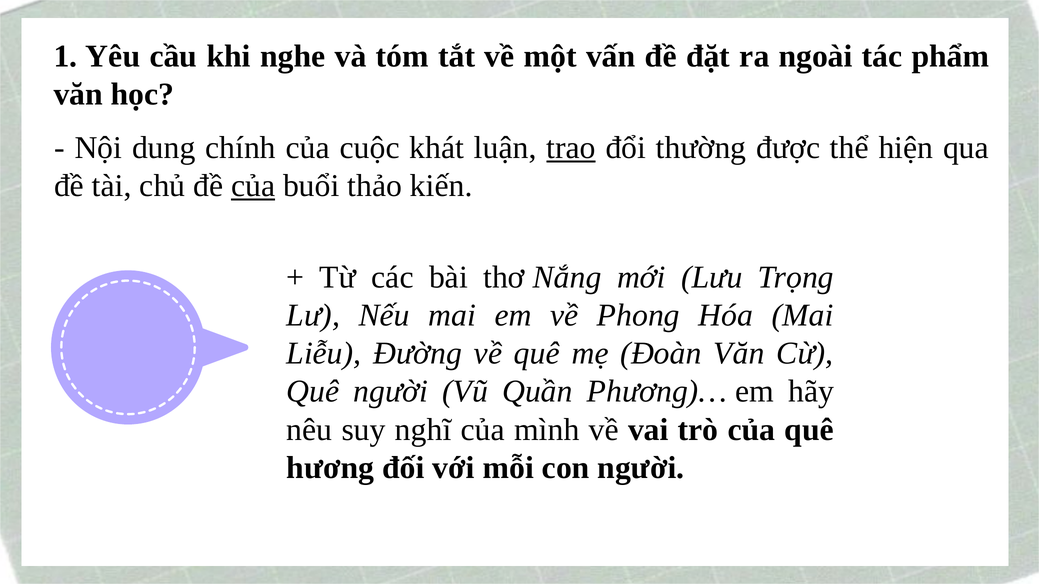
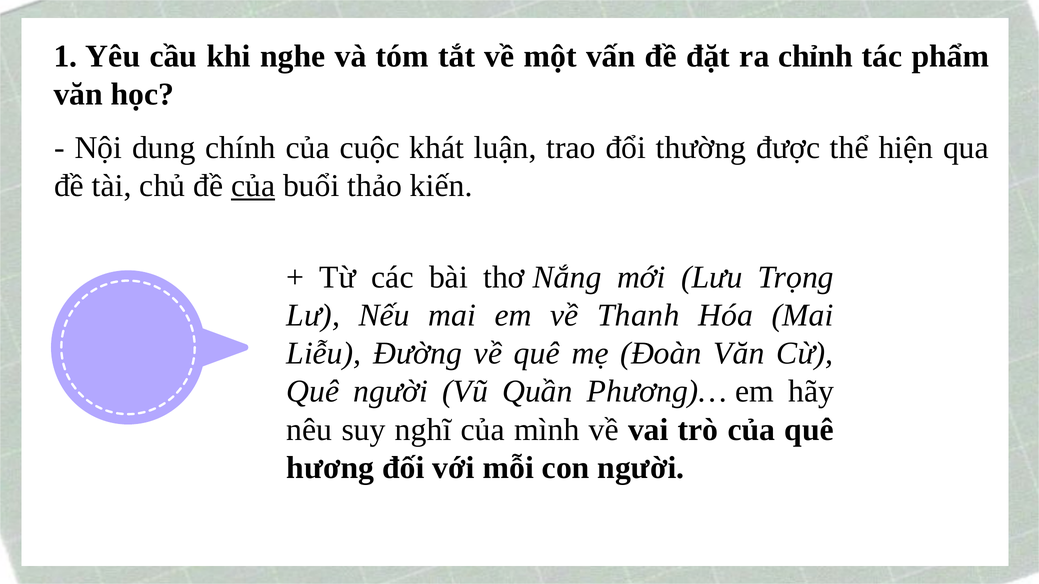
ngoài: ngoài -> chỉnh
trao underline: present -> none
Phong: Phong -> Thanh
